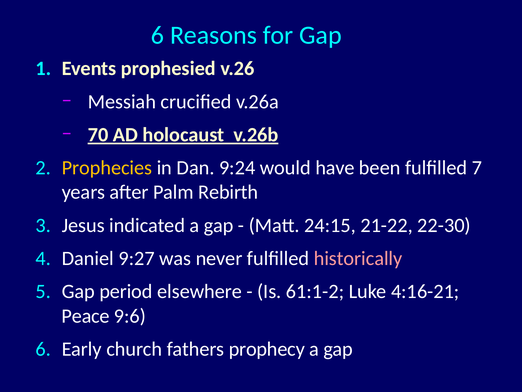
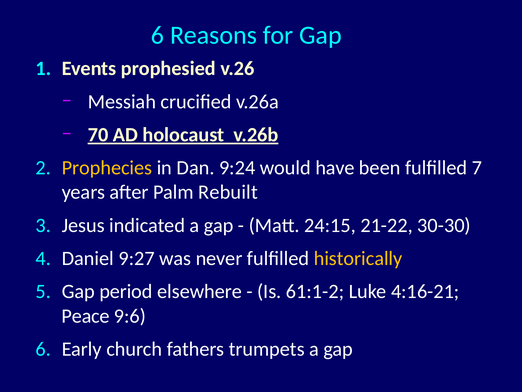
Rebirth: Rebirth -> Rebuilt
22-30: 22-30 -> 30-30
historically colour: pink -> yellow
prophecy: prophecy -> trumpets
